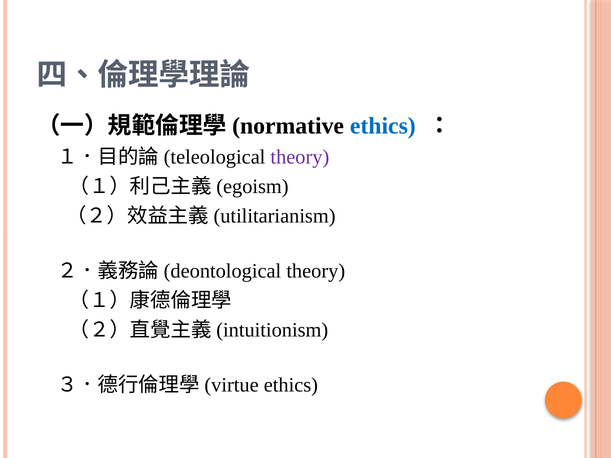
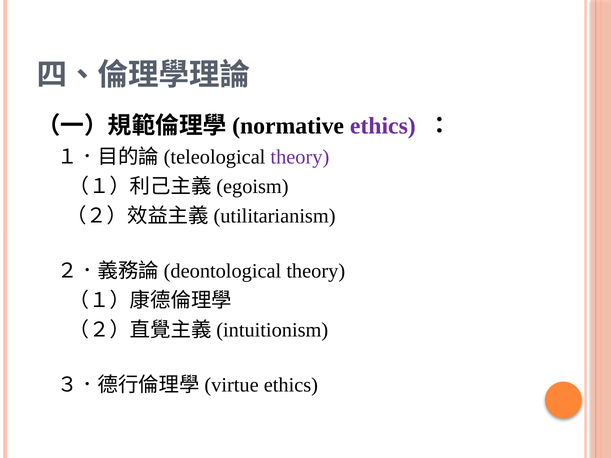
ethics at (383, 126) colour: blue -> purple
